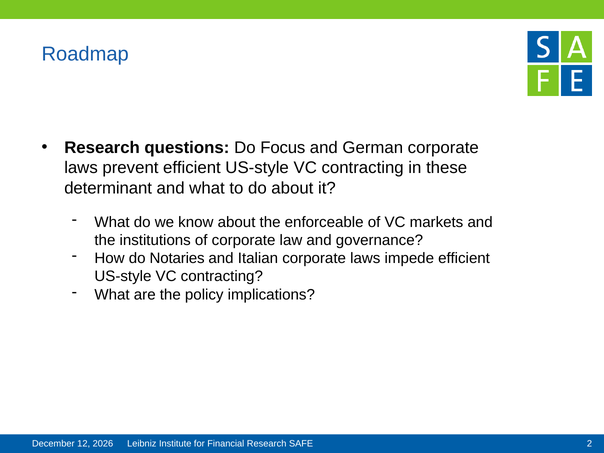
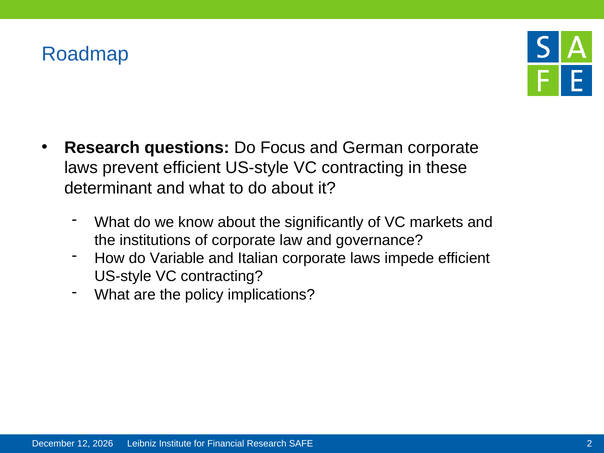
enforceable: enforceable -> significantly
Notaries: Notaries -> Variable
